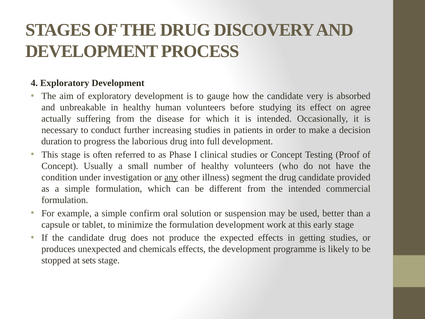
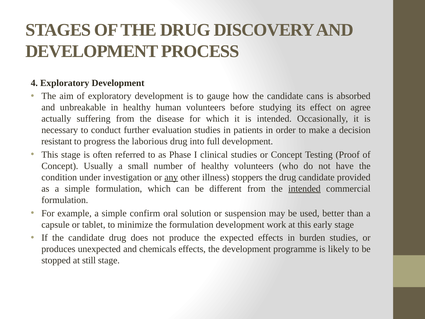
very: very -> cans
increasing: increasing -> evaluation
duration: duration -> resistant
segment: segment -> stoppers
intended at (304, 189) underline: none -> present
getting: getting -> burden
sets: sets -> still
